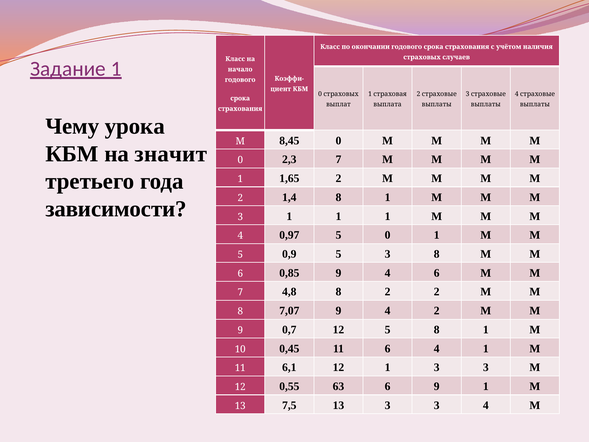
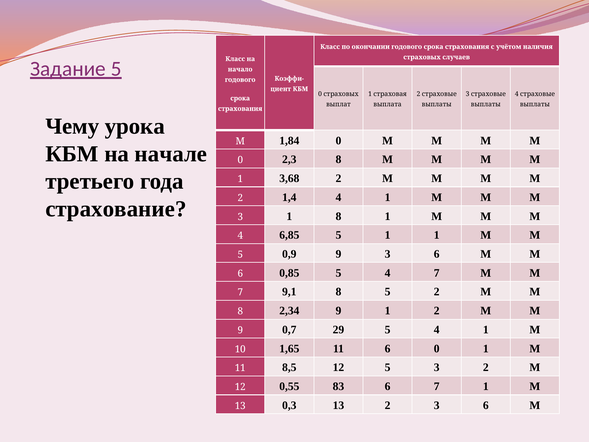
Задание 1: 1 -> 5
8,45: 8,45 -> 1,84
значит: значит -> начале
2,3 7: 7 -> 8
1,65: 1,65 -> 3,68
1,4 8: 8 -> 4
зависимости: зависимости -> страхование
3 1 1: 1 -> 8
0,97: 0,97 -> 6,85
5 0: 0 -> 1
0,9 5: 5 -> 9
8 at (437, 254): 8 -> 6
0,85 9: 9 -> 5
4 6: 6 -> 7
4,8: 4,8 -> 9,1
8 2: 2 -> 5
7,07: 7,07 -> 2,34
4 at (388, 311): 4 -> 1
0,7 12: 12 -> 29
8 at (437, 329): 8 -> 4
0,45: 0,45 -> 1,65
6 4: 4 -> 0
6,1: 6,1 -> 8,5
12 1: 1 -> 5
3 at (486, 367): 3 -> 2
63: 63 -> 83
6 9: 9 -> 7
7,5: 7,5 -> 0,3
13 3: 3 -> 2
4 at (486, 405): 4 -> 6
